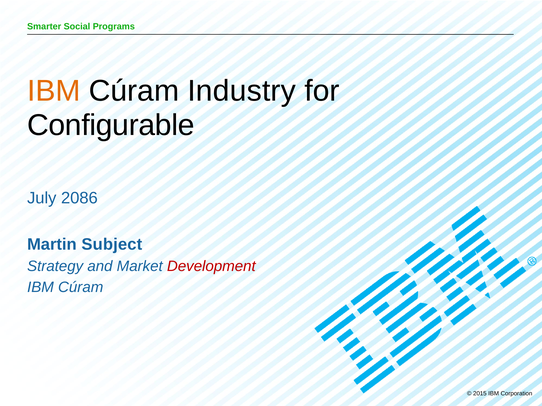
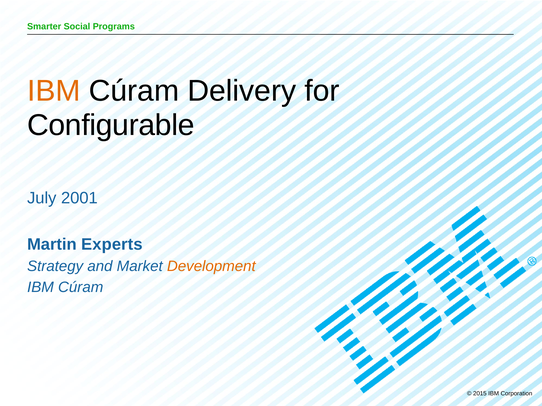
Industry: Industry -> Delivery
2086: 2086 -> 2001
Subject: Subject -> Experts
Development colour: red -> orange
